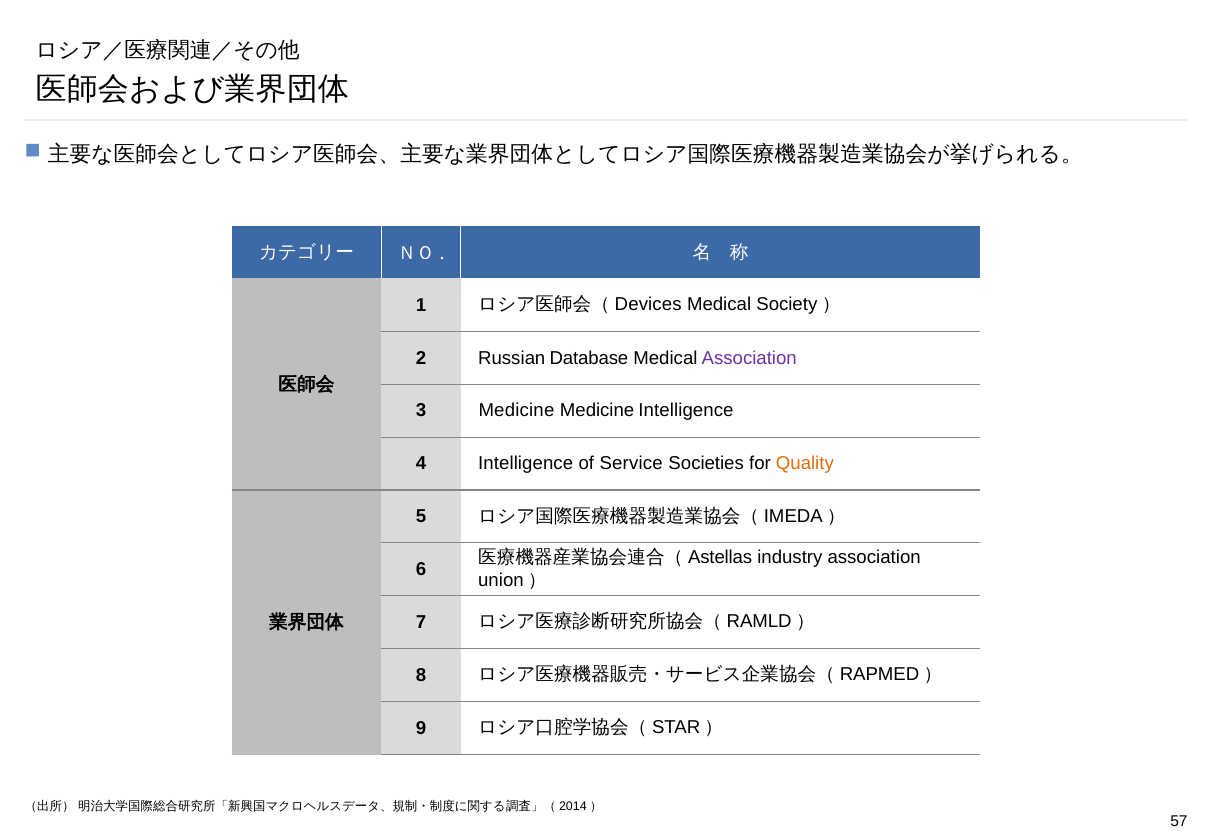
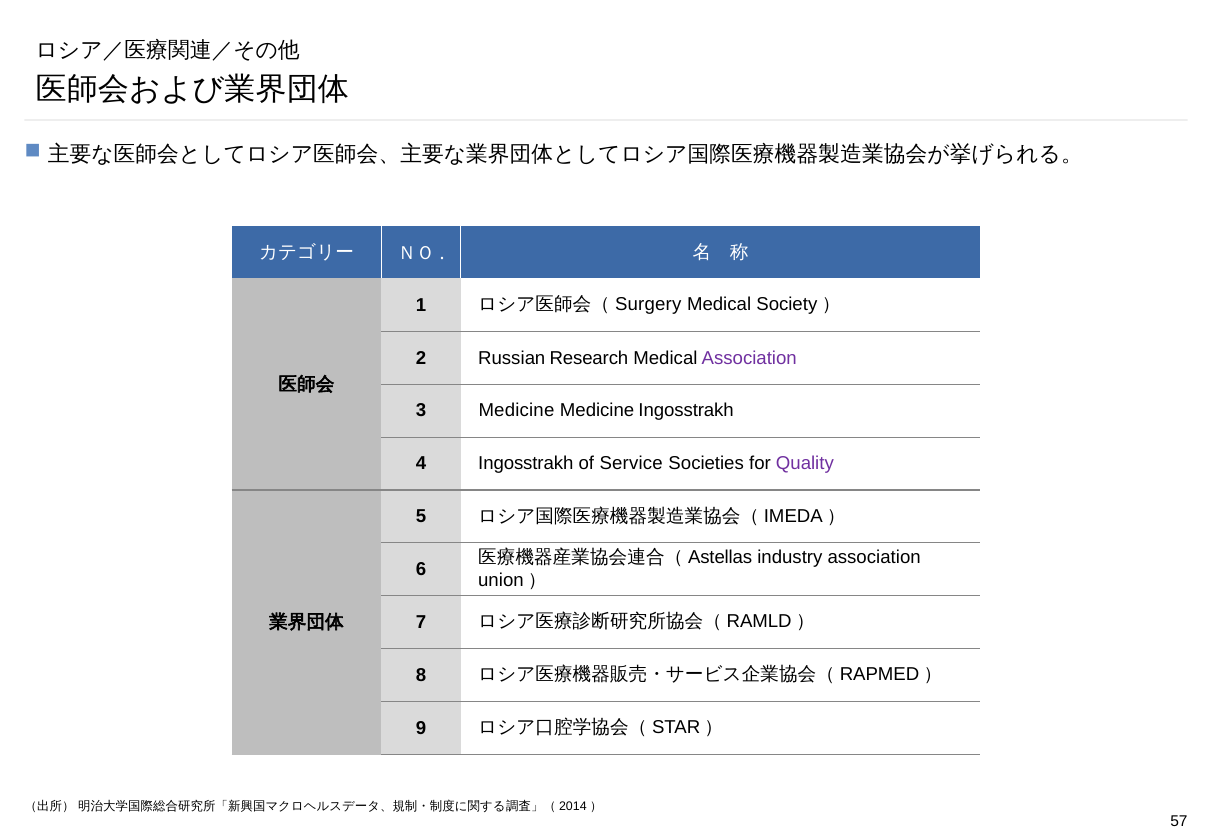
Devices: Devices -> Surgery
Database: Database -> Research
Medicine Intelligence: Intelligence -> Ingosstrakh
4 Intelligence: Intelligence -> Ingosstrakh
Quality colour: orange -> purple
